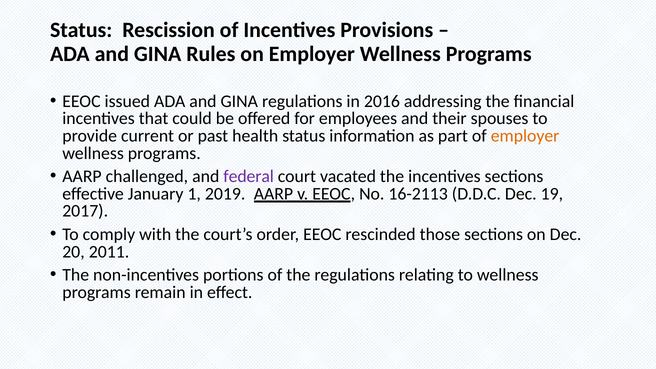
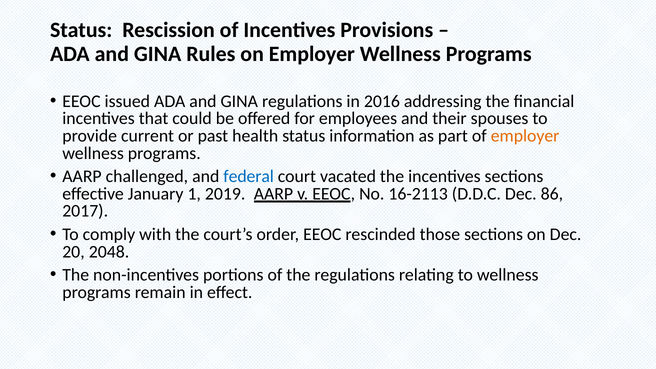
federal colour: purple -> blue
19: 19 -> 86
2011: 2011 -> 2048
